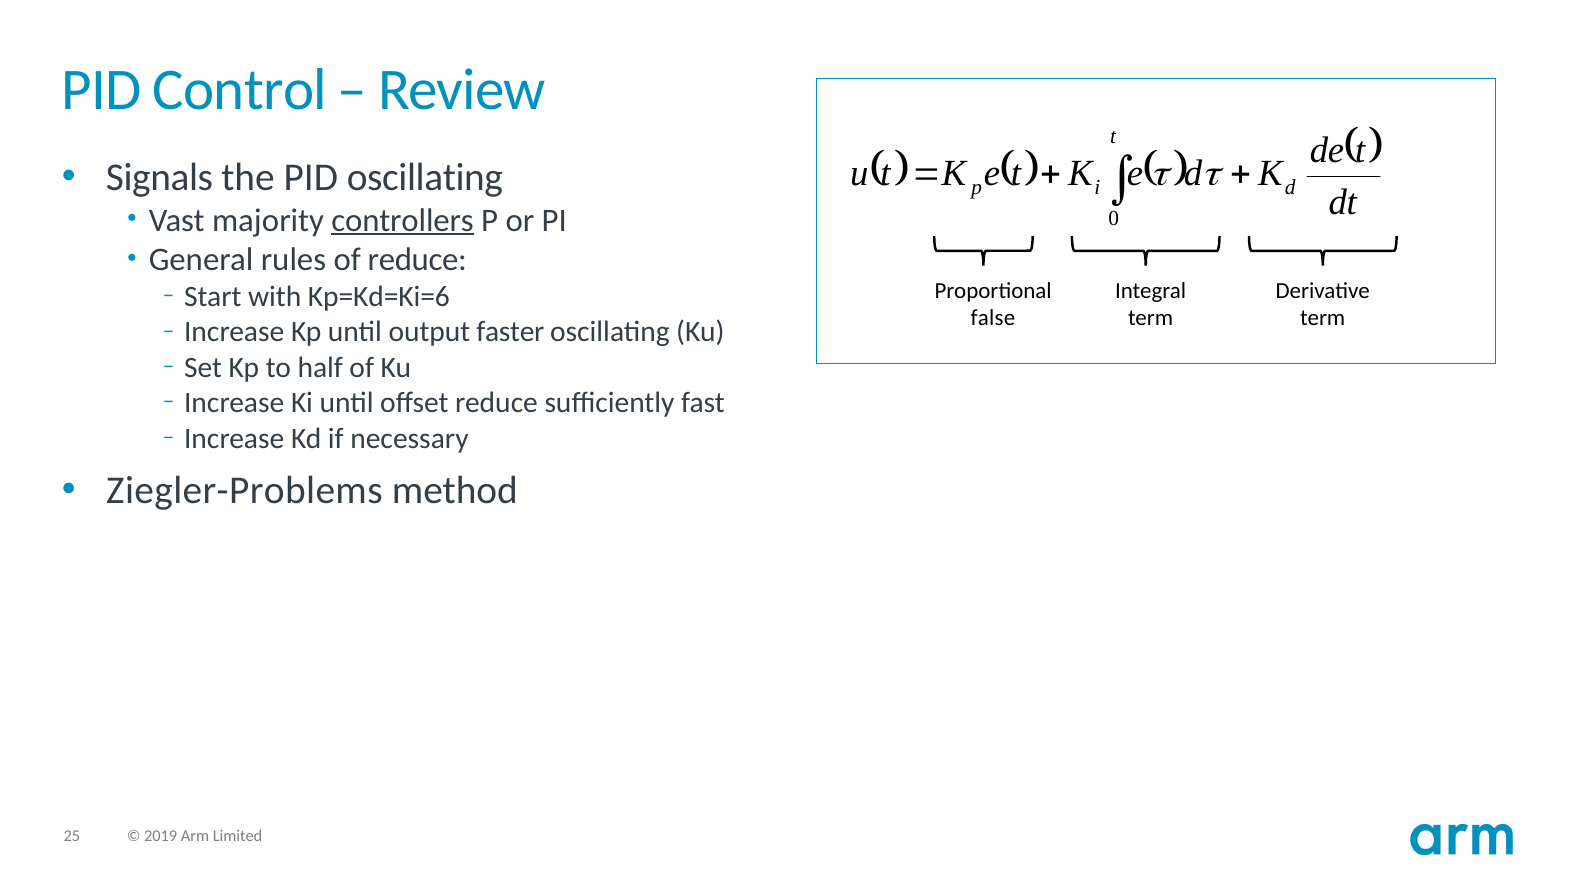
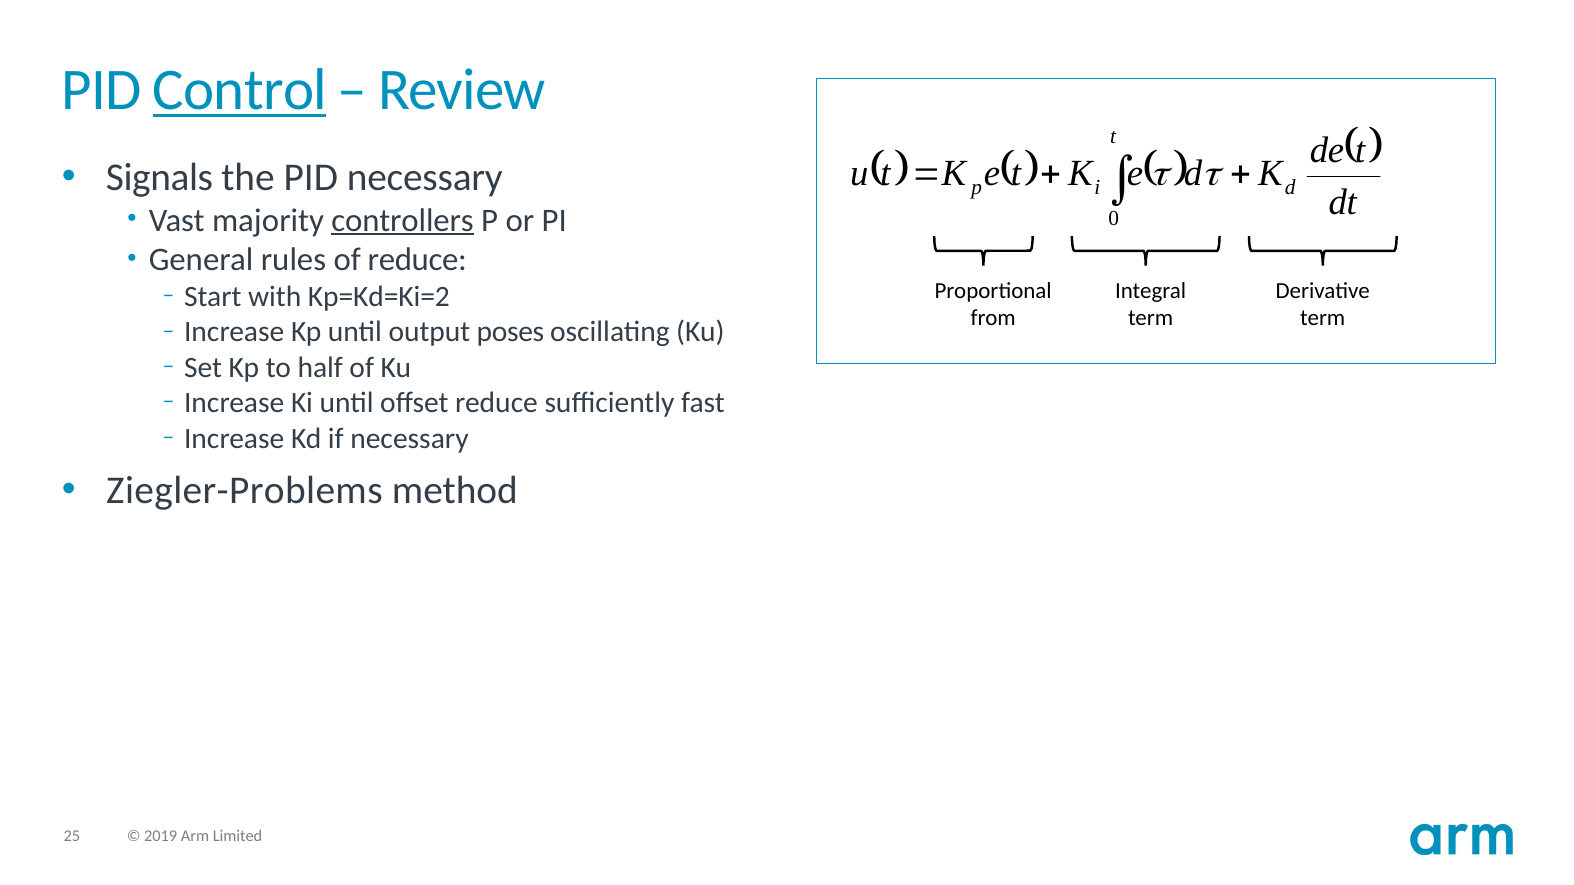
Control underline: none -> present
PID oscillating: oscillating -> necessary
Kp=Kd=Ki=6: Kp=Kd=Ki=6 -> Kp=Kd=Ki=2
false: false -> from
faster: faster -> poses
